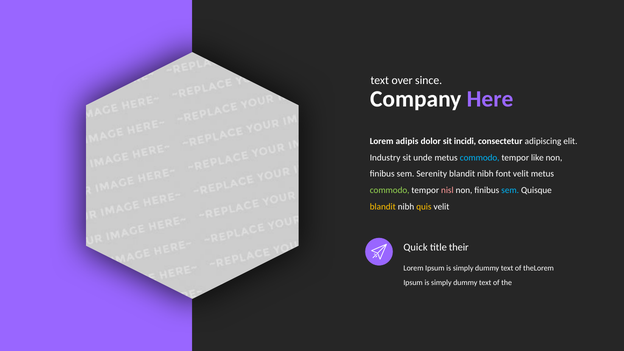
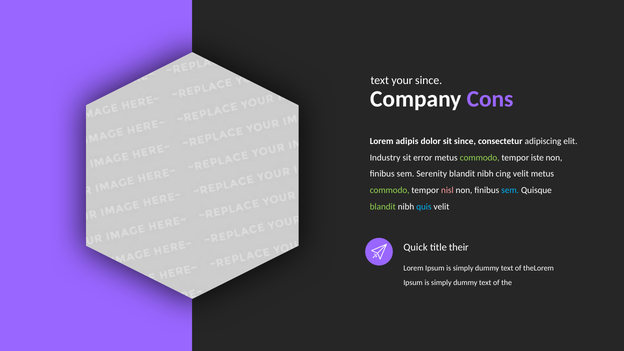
over: over -> your
Here: Here -> Cons
sit incidi: incidi -> since
unde: unde -> error
commodo at (480, 158) colour: light blue -> light green
like: like -> iste
font: font -> cing
blandit at (383, 207) colour: yellow -> light green
quis colour: yellow -> light blue
